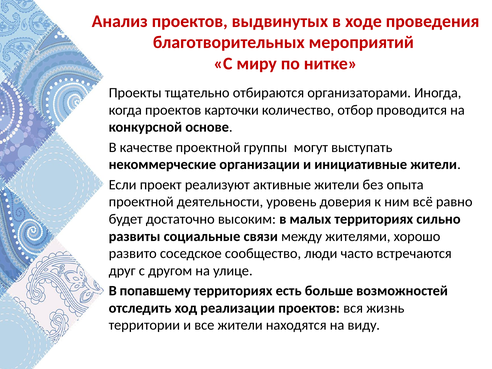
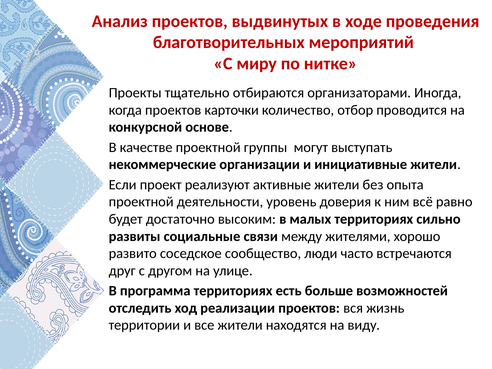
попавшему: попавшему -> программа
